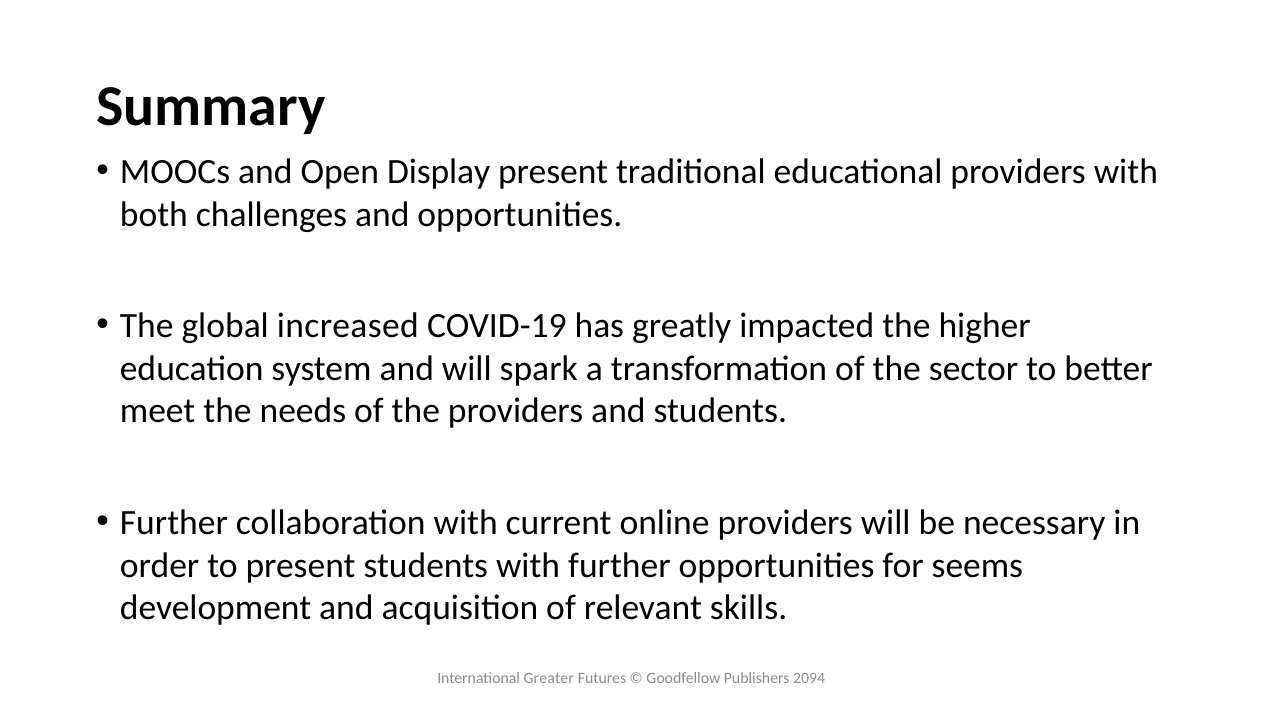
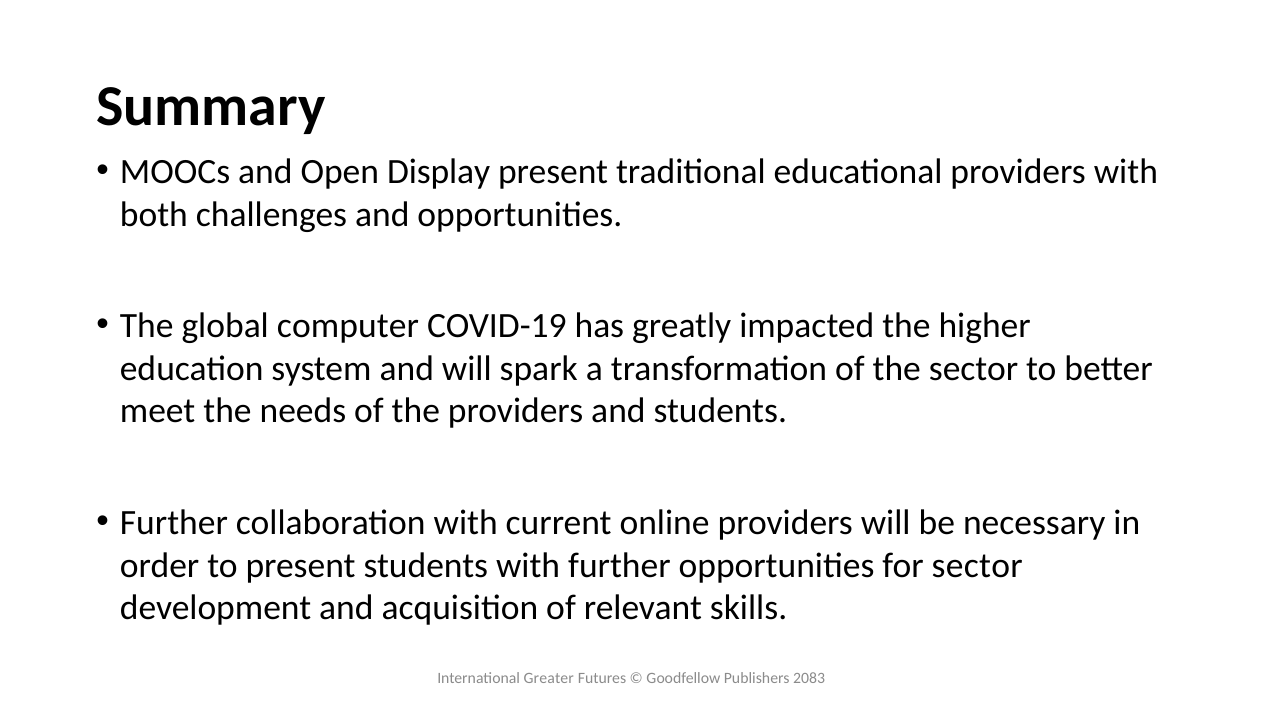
increased: increased -> computer
for seems: seems -> sector
2094: 2094 -> 2083
